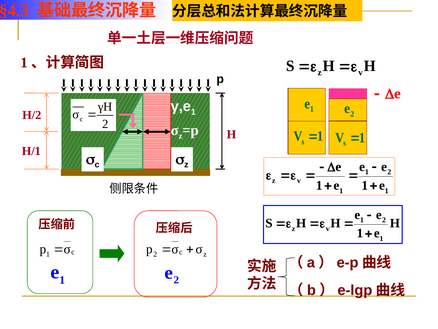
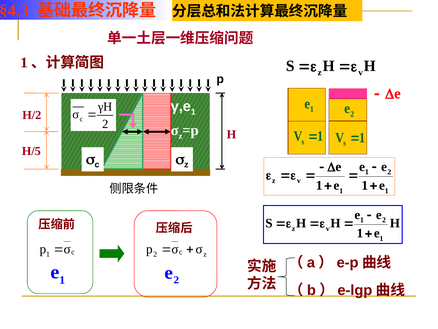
H/1: H/1 -> H/5
